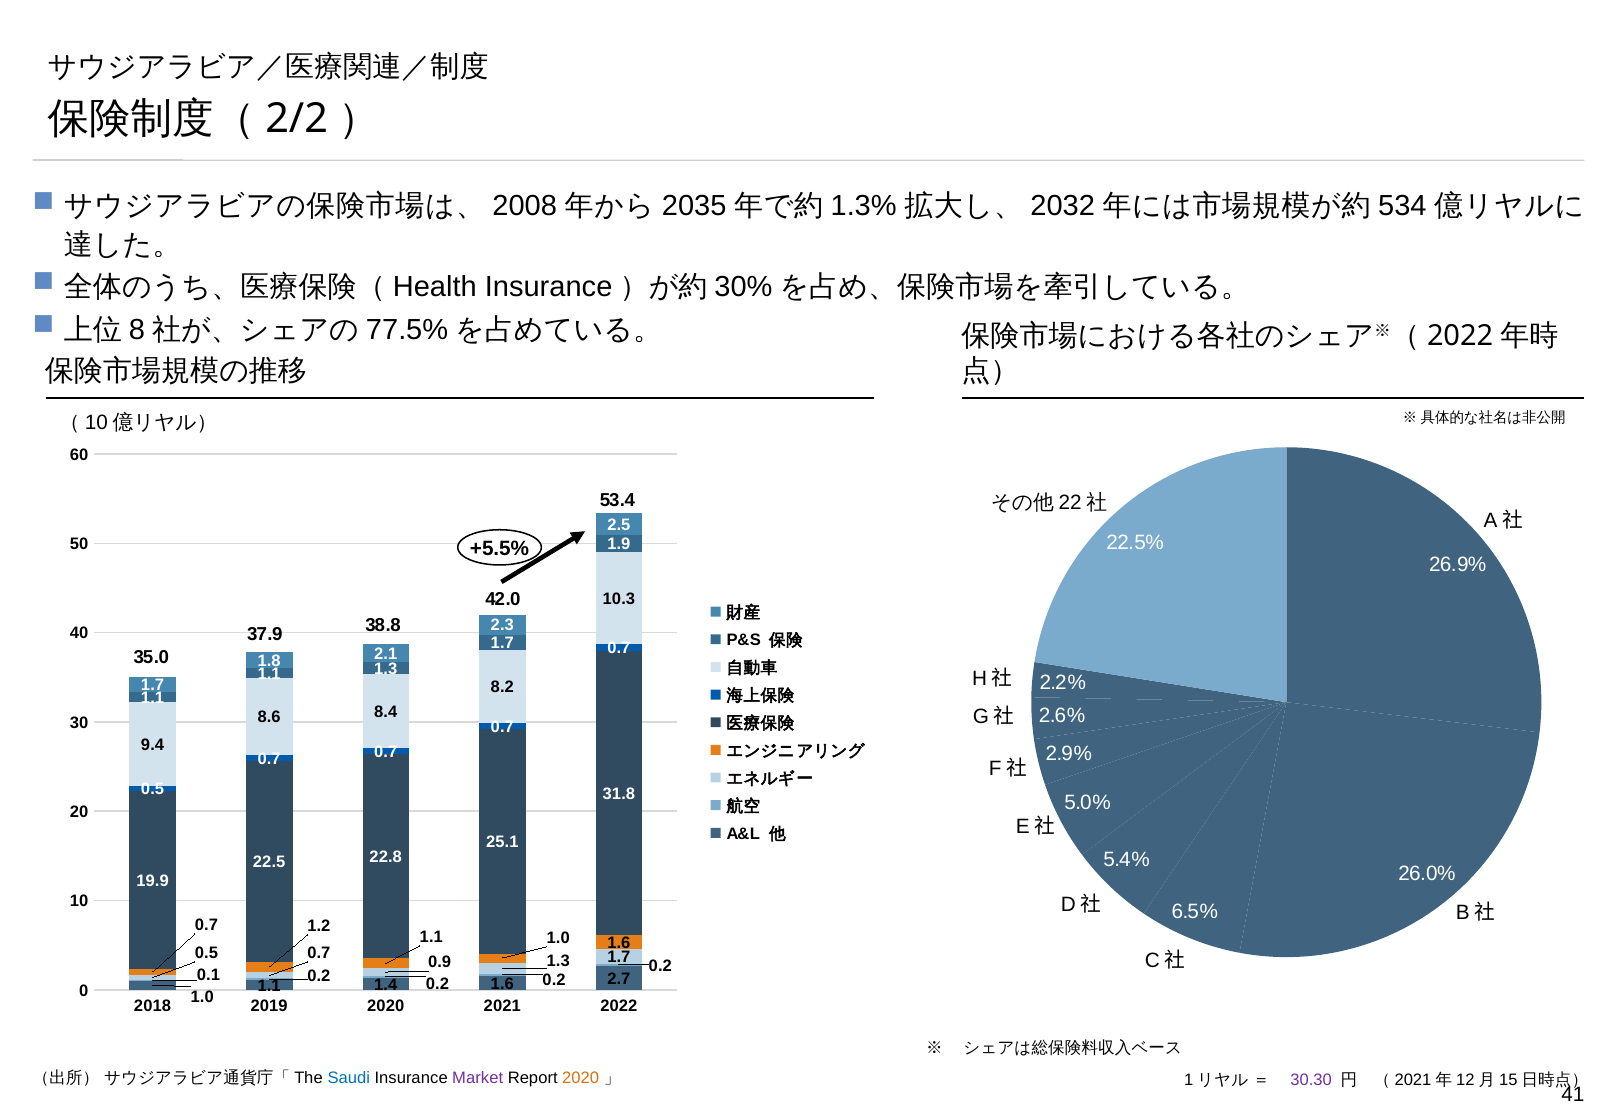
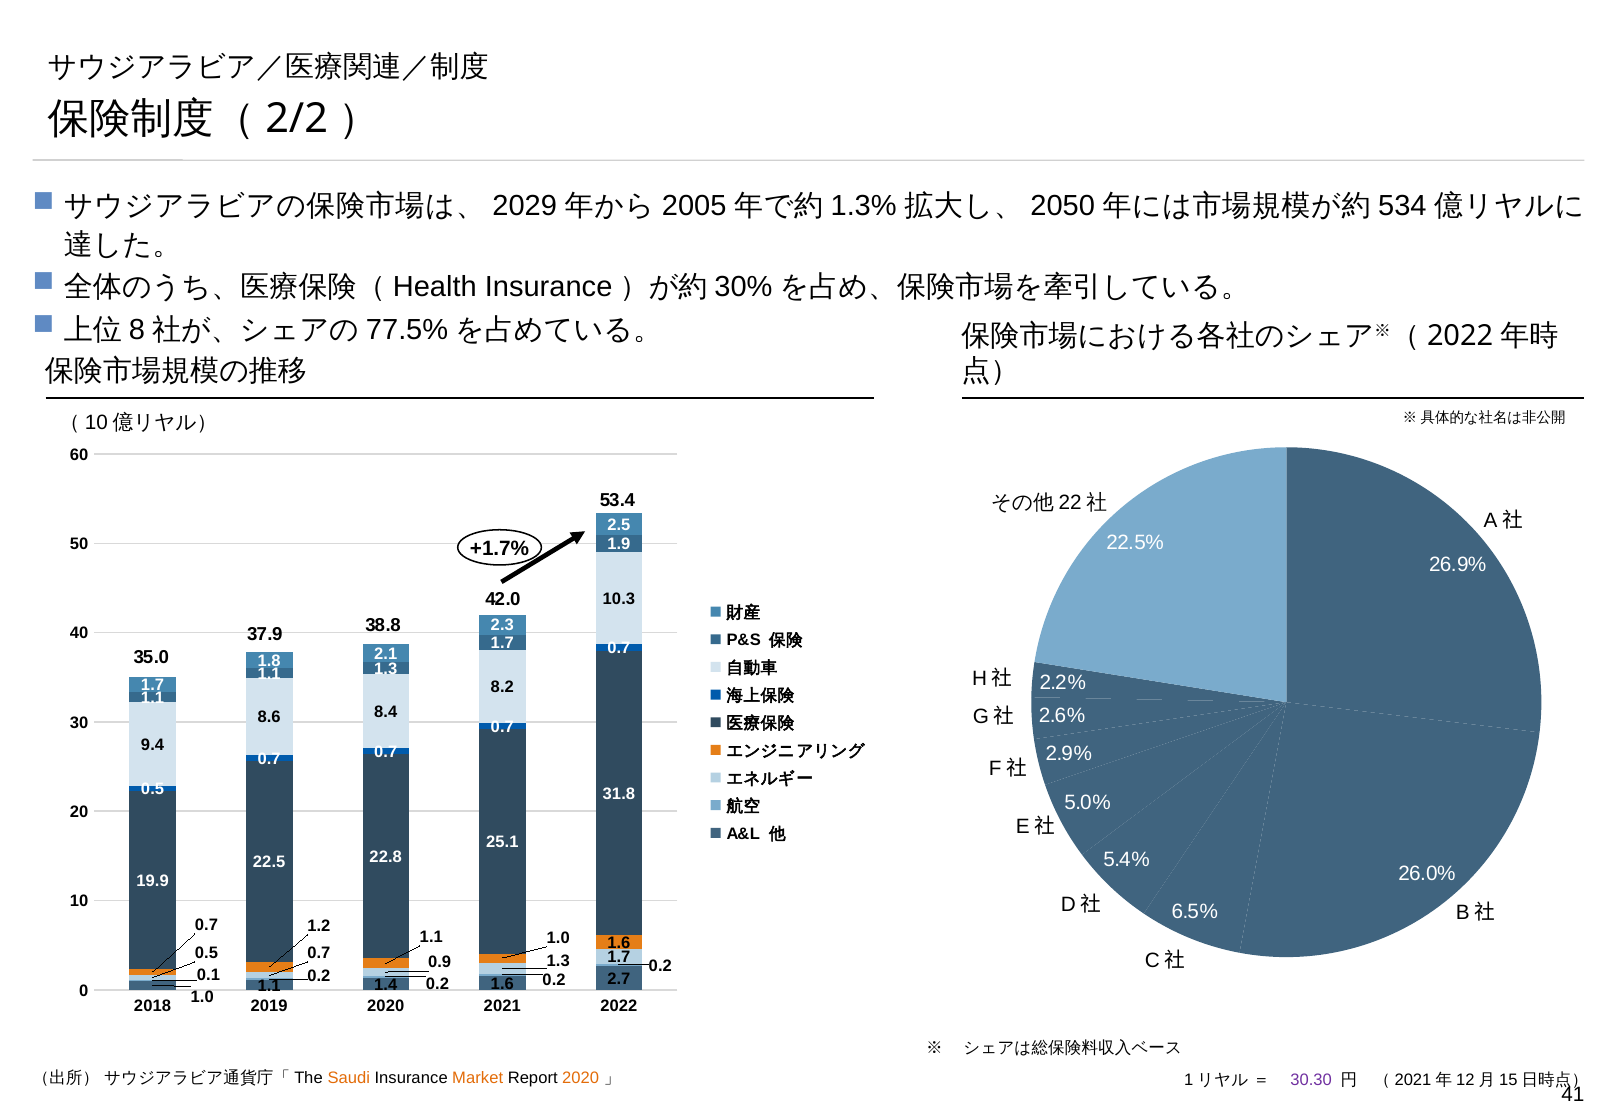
2008: 2008 -> 2029
2035: 2035 -> 2005
2032: 2032 -> 2050
+5.5%: +5.5% -> +1.7%
Saudi colour: blue -> orange
Market colour: purple -> orange
